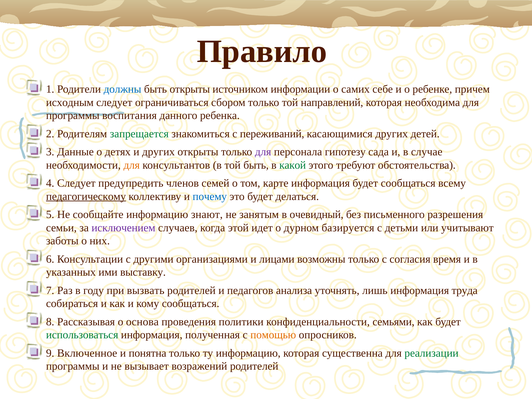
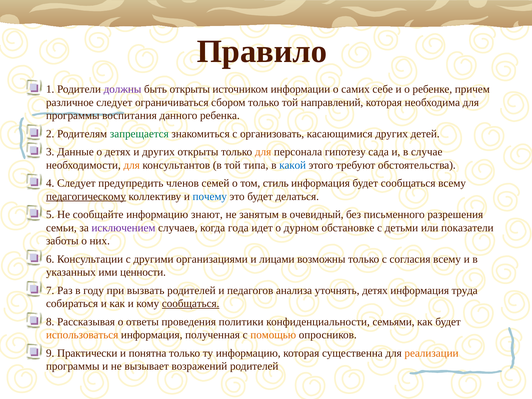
должны colour: blue -> purple
исходным: исходным -> различное
переживаний: переживаний -> организовать
для at (263, 152) colour: purple -> orange
той быть: быть -> типа
какой colour: green -> blue
карте: карте -> стиль
этой: этой -> года
базируется: базируется -> обстановке
учитывают: учитывают -> показатели
согласия время: время -> всему
выставку: выставку -> ценности
уточнять лишь: лишь -> детях
сообщаться at (191, 304) underline: none -> present
основа: основа -> ответы
использоваться colour: green -> orange
Включенное: Включенное -> Практически
реализации colour: green -> orange
